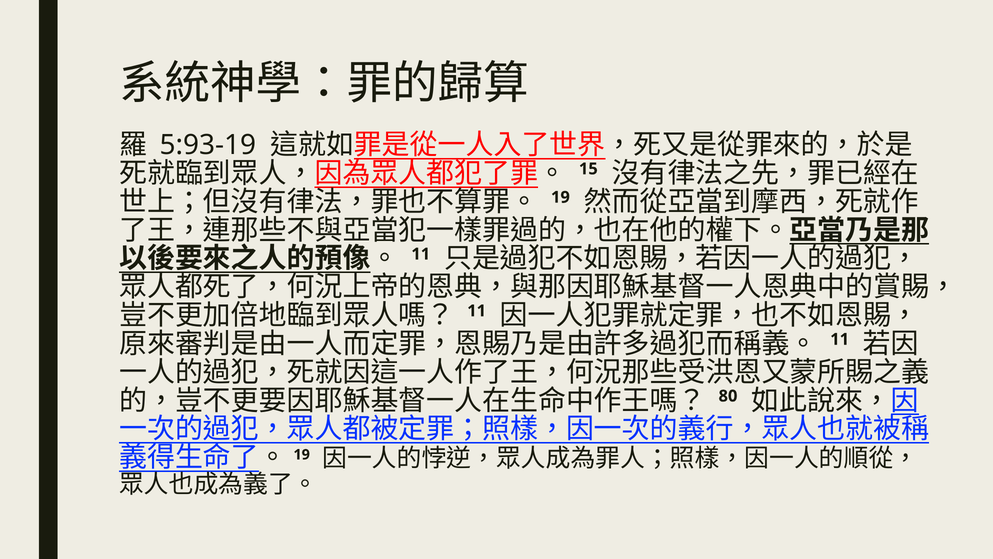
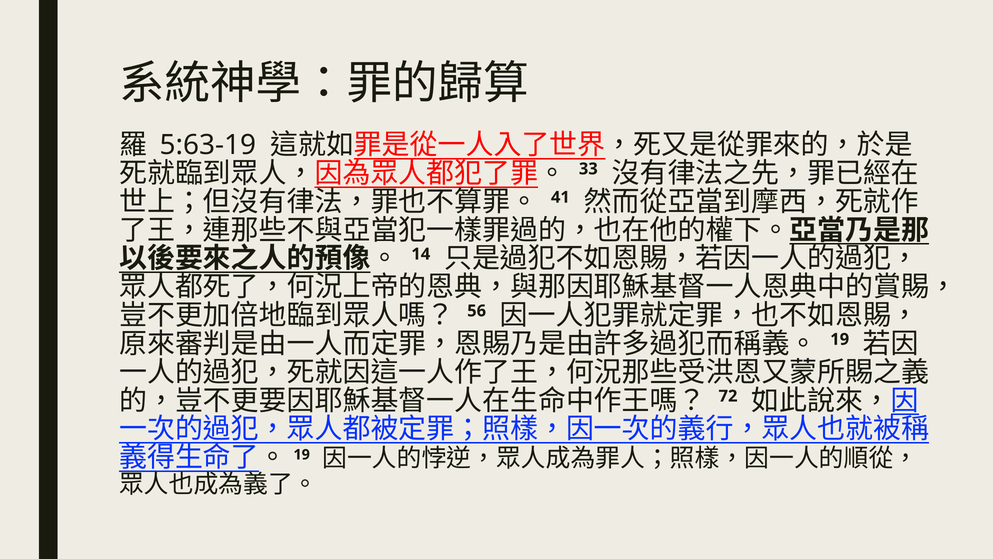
5:93-19: 5:93-19 -> 5:63-19
15: 15 -> 33
19 at (560, 197): 19 -> 41
11 at (421, 254): 11 -> 14
11 at (477, 311): 11 -> 56
11 at (840, 339): 11 -> 19
80: 80 -> 72
